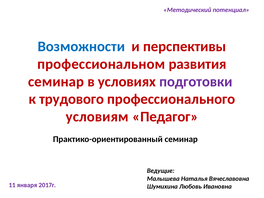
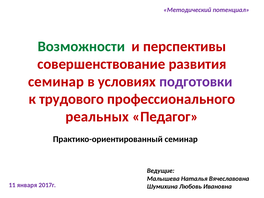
Возможности colour: blue -> green
профессиональном: профессиональном -> совершенствование
условиям: условиям -> реальных
